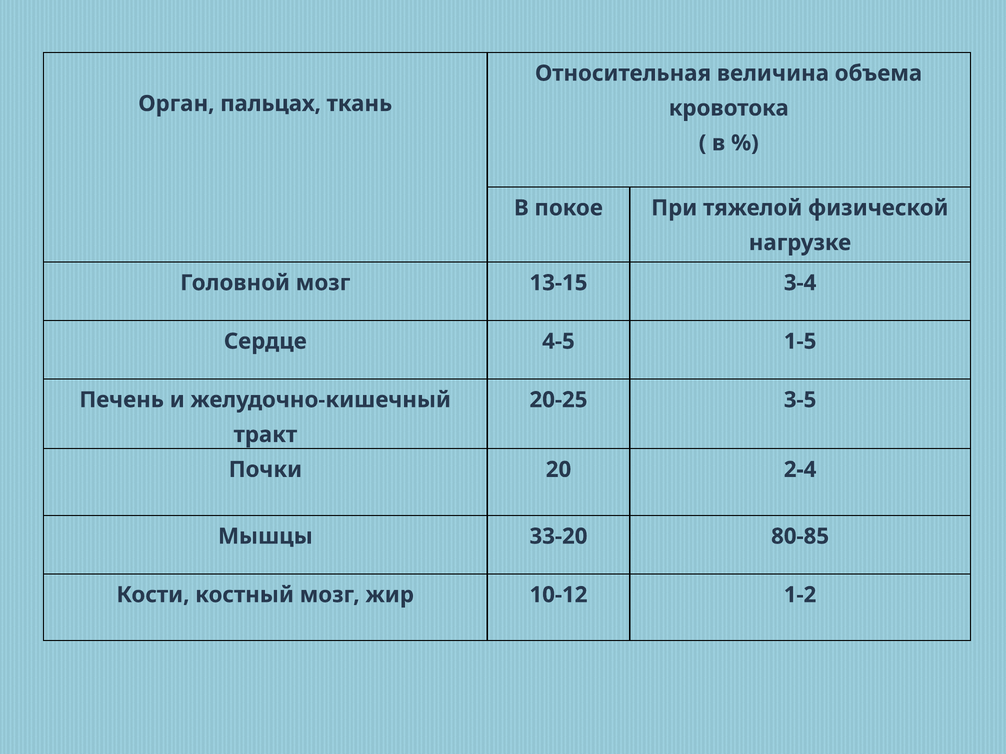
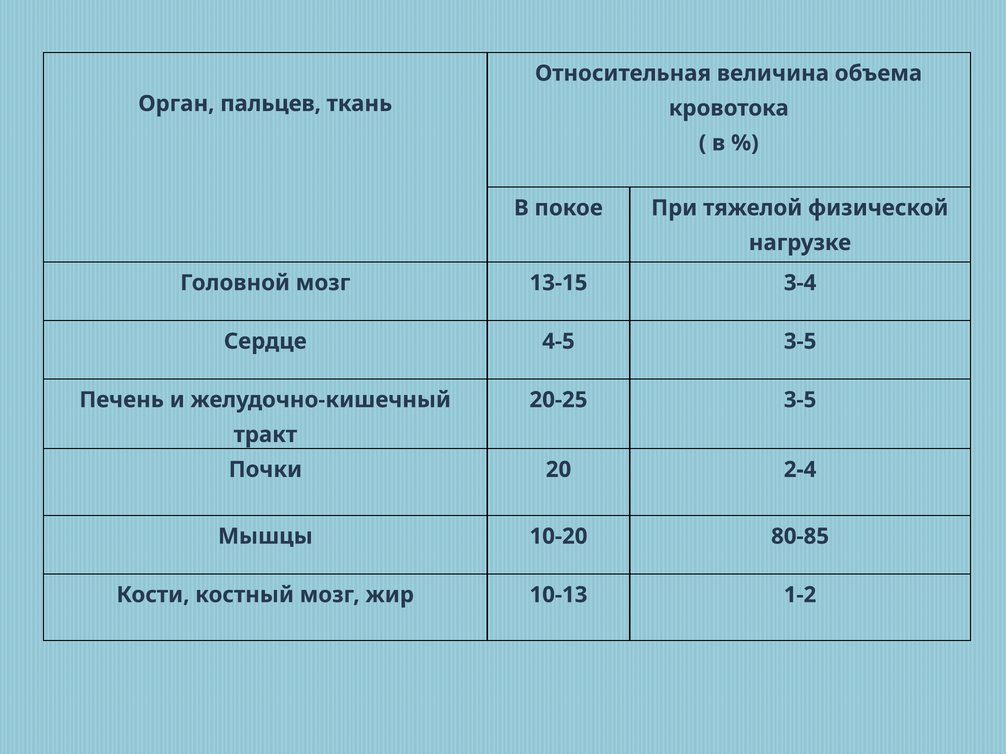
пальцах: пальцах -> пальцев
4-5 1-5: 1-5 -> 3-5
33-20: 33-20 -> 10-20
10-12: 10-12 -> 10-13
